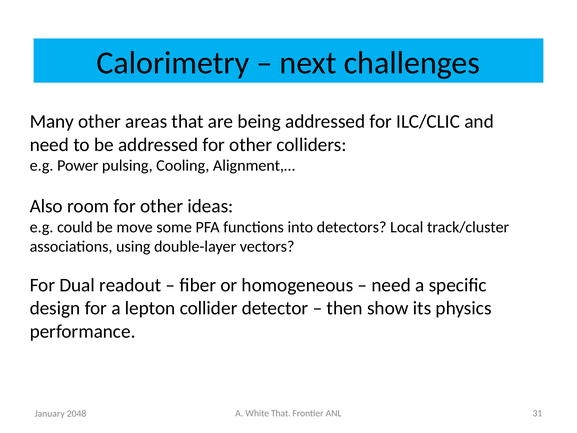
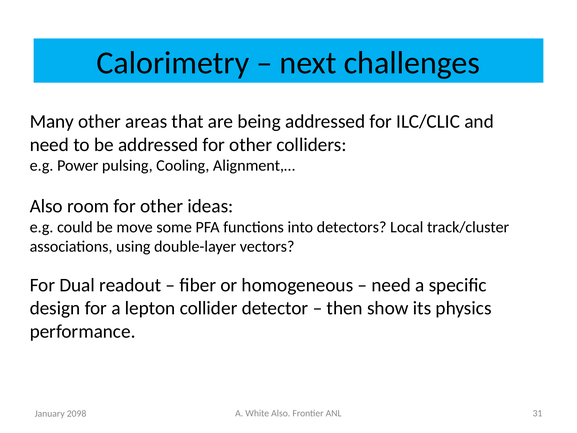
White That: That -> Also
2048: 2048 -> 2098
